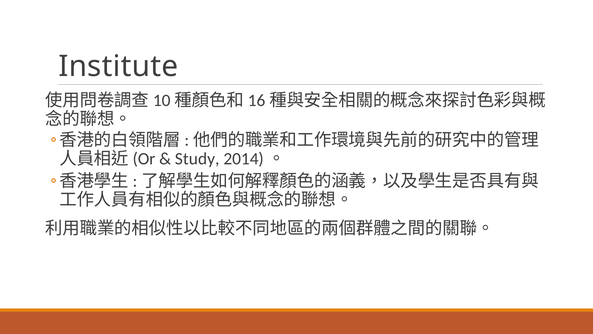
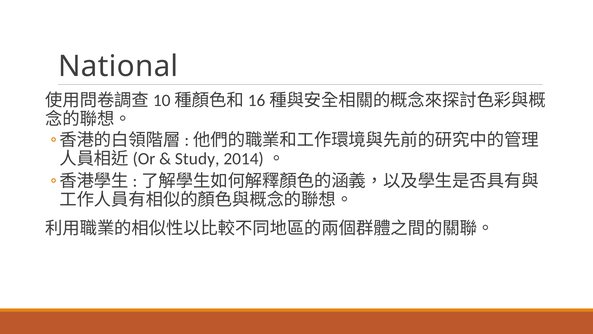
Institute: Institute -> National
